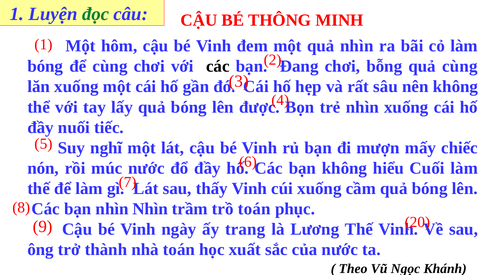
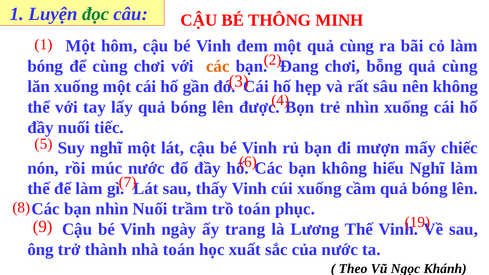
một quả nhìn: nhìn -> cùng
các at (218, 66) colour: black -> orange
hiểu Cuối: Cuối -> Nghĩ
nhìn Nhìn: Nhìn -> Nuối
20: 20 -> 19
